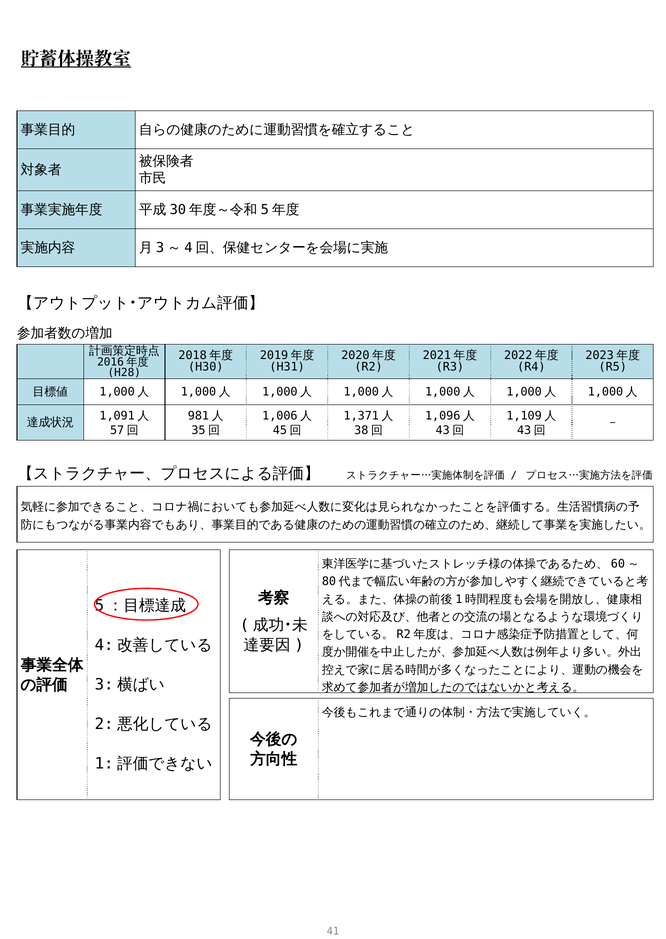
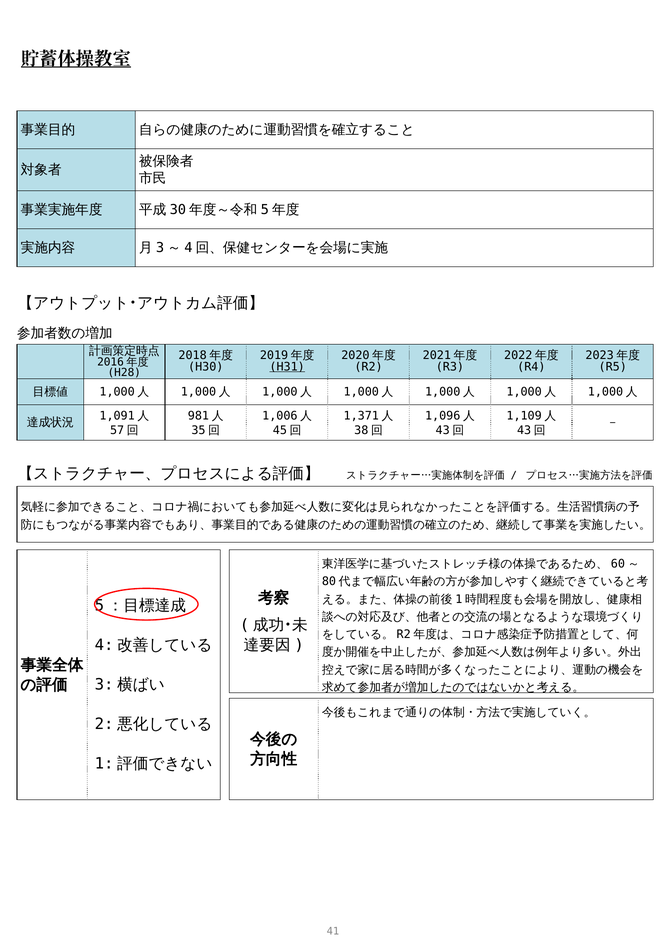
H31 underline: none -> present
